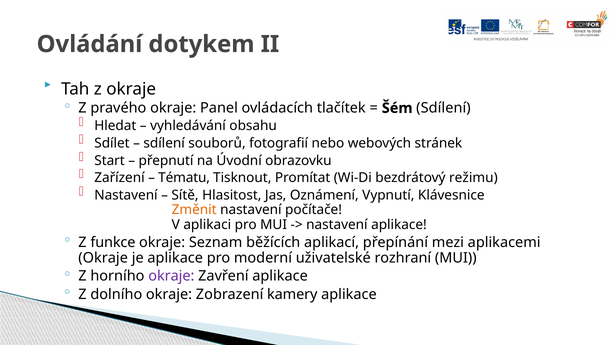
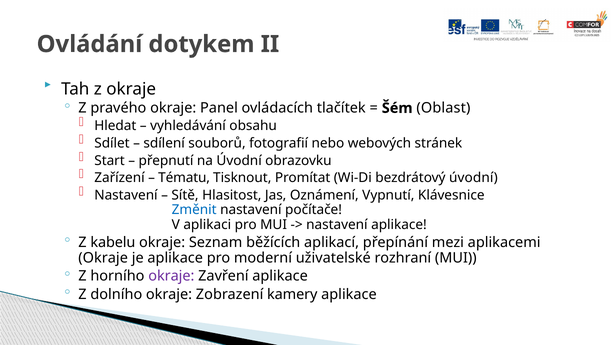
Šém Sdílení: Sdílení -> Oblast
bezdrátový režimu: režimu -> úvodní
Změnit colour: orange -> blue
funkce: funkce -> kabelu
